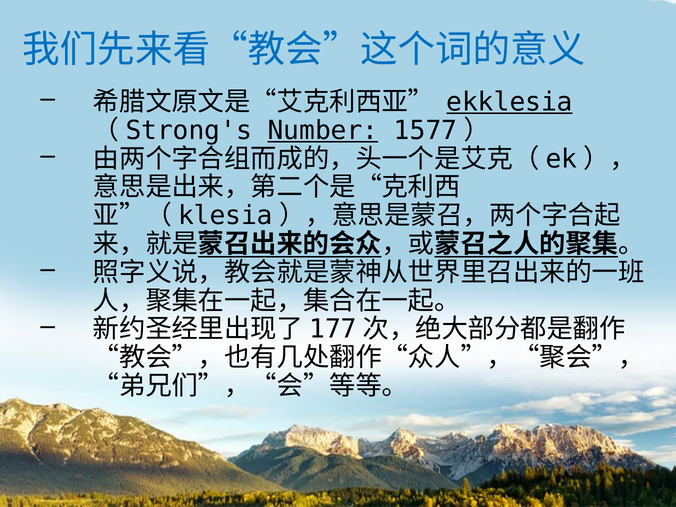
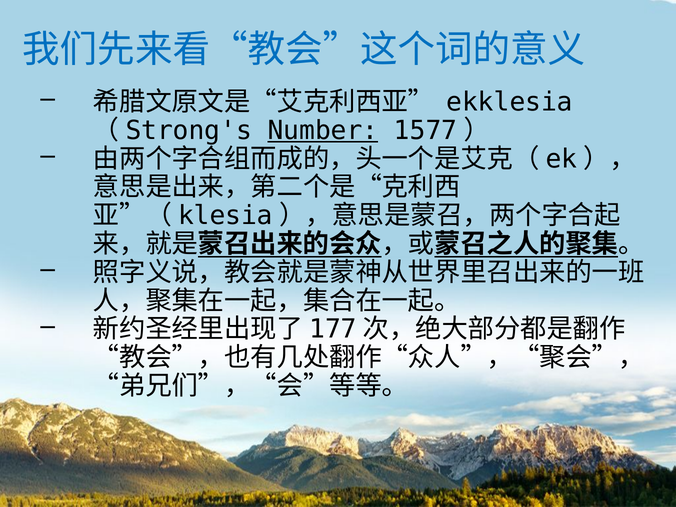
ekklesia underline: present -> none
